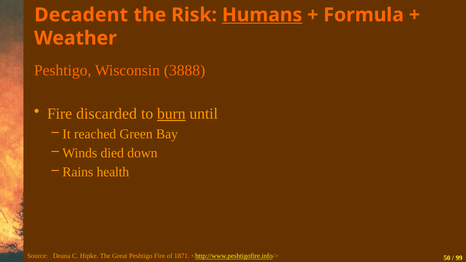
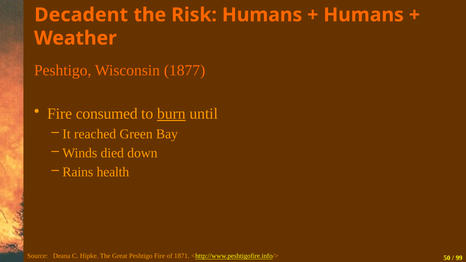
Humans at (262, 15) underline: present -> none
Formula at (364, 15): Formula -> Humans
3888: 3888 -> 1877
discarded: discarded -> consumed
